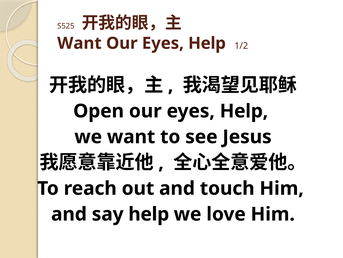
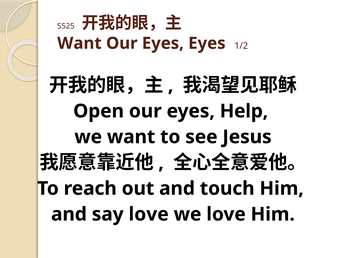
Help at (207, 43): Help -> Eyes
say help: help -> love
